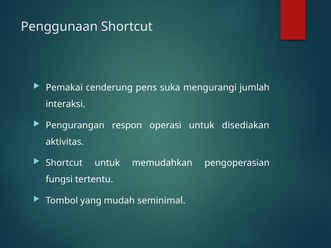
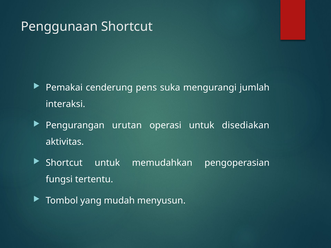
respon: respon -> urutan
seminimal: seminimal -> menyusun
